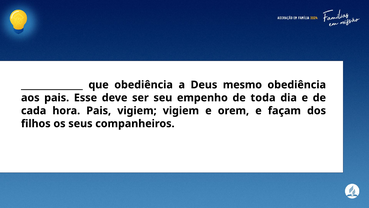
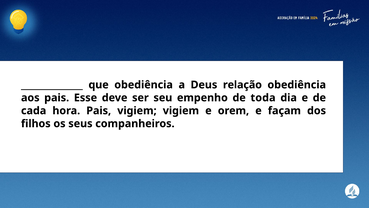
mesmo: mesmo -> relação
